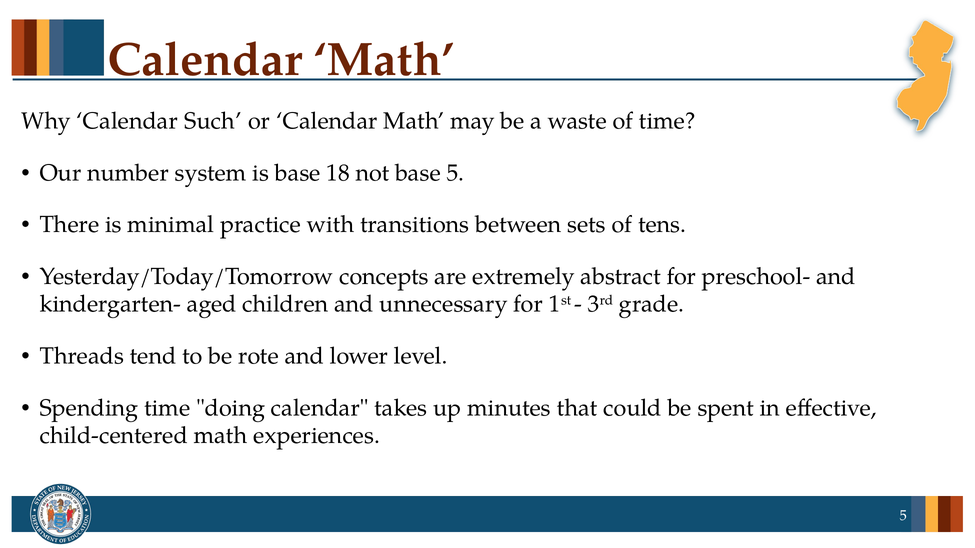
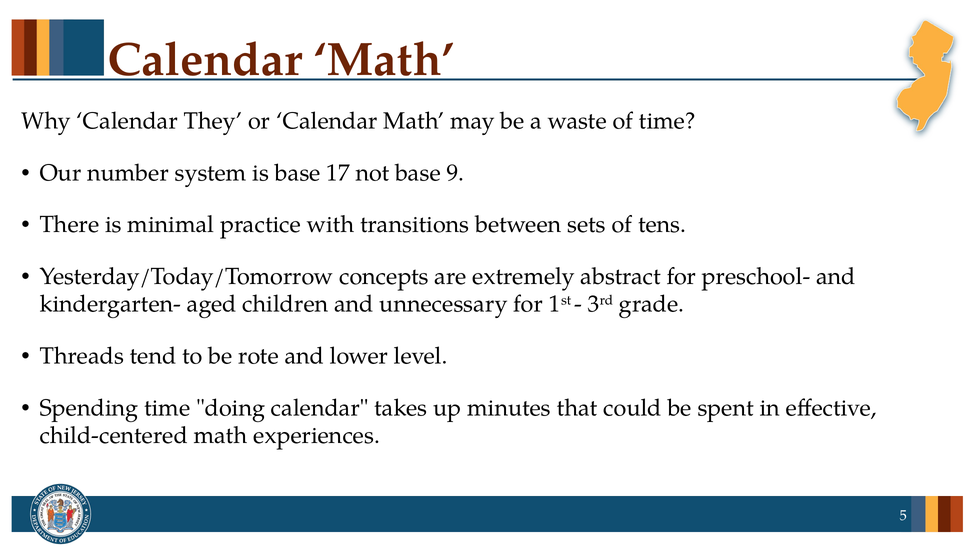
Such: Such -> They
18: 18 -> 17
base 5: 5 -> 9
